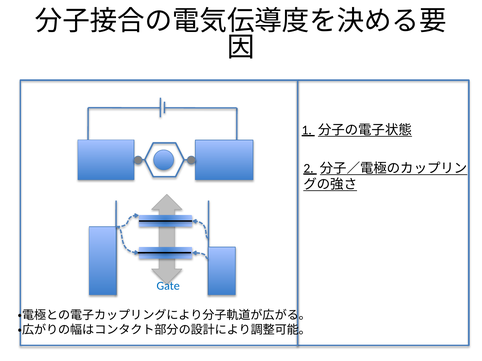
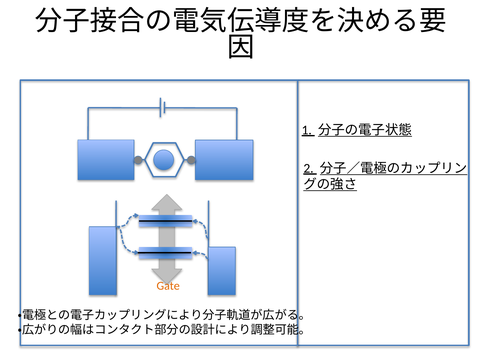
Gate colour: blue -> orange
